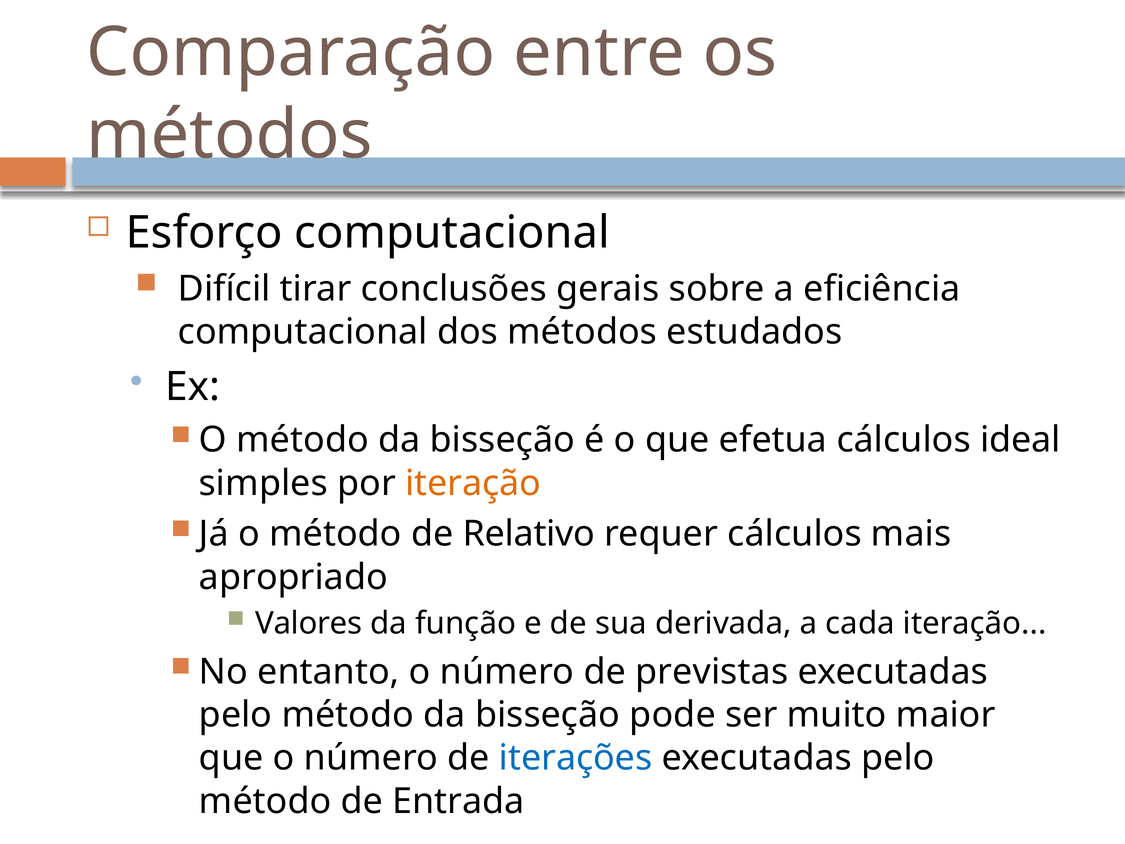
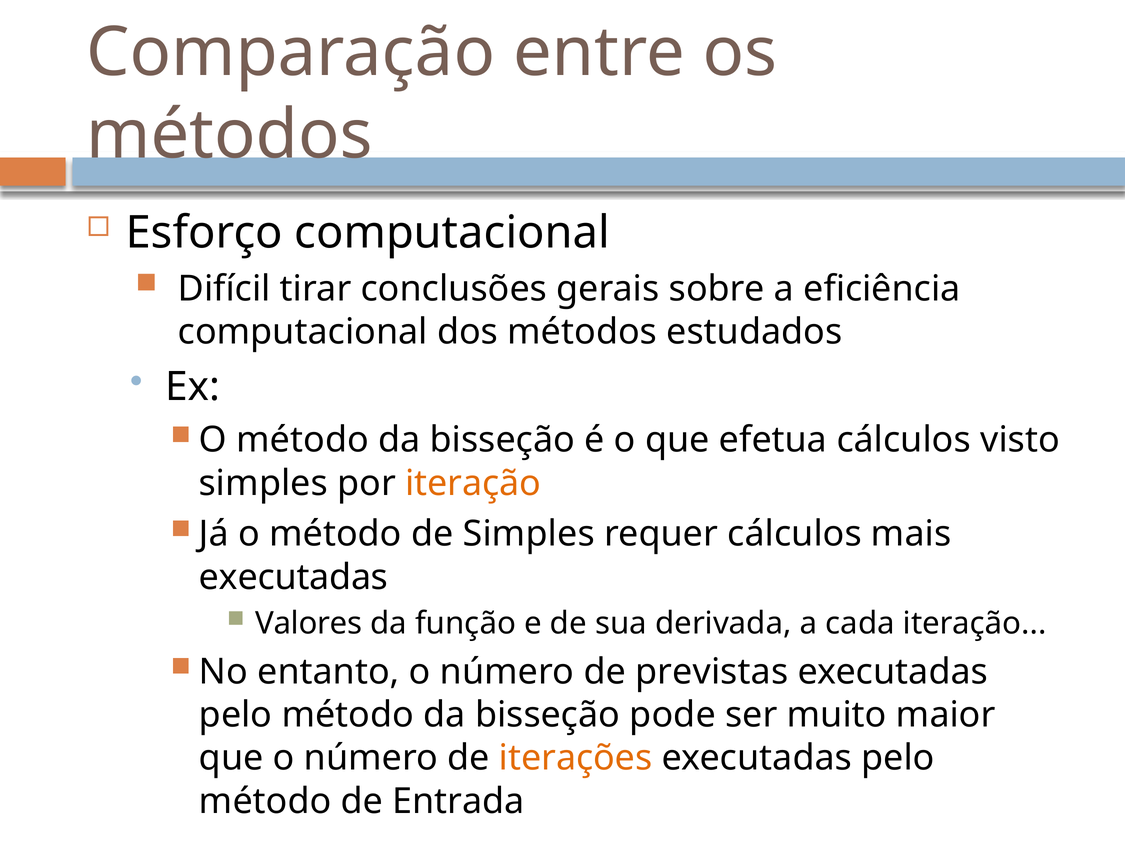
ideal: ideal -> visto
de Relativo: Relativo -> Simples
apropriado at (293, 577): apropriado -> executadas
iterações colour: blue -> orange
